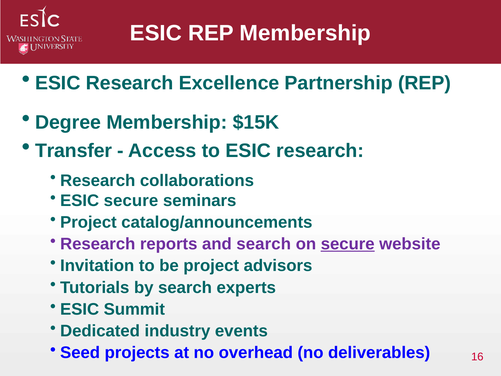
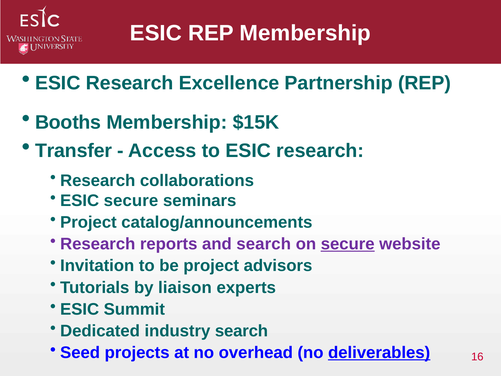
Degree: Degree -> Booths
by search: search -> liaison
industry events: events -> search
deliverables underline: none -> present
